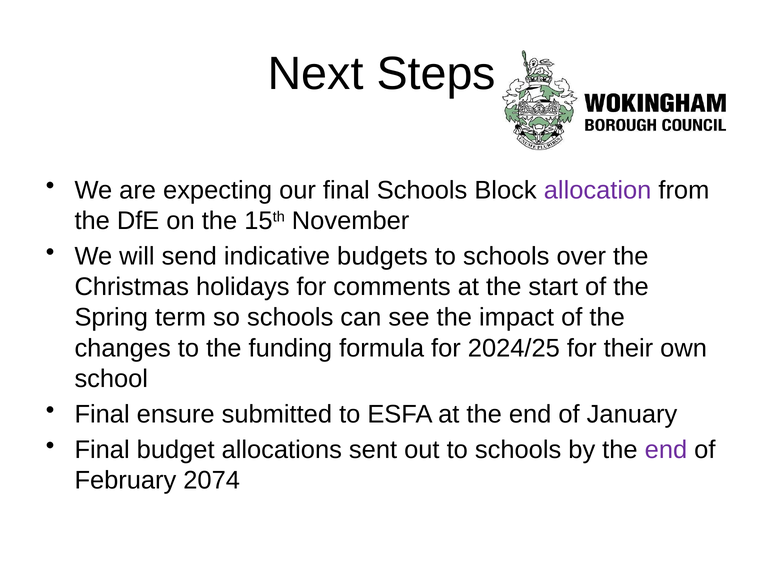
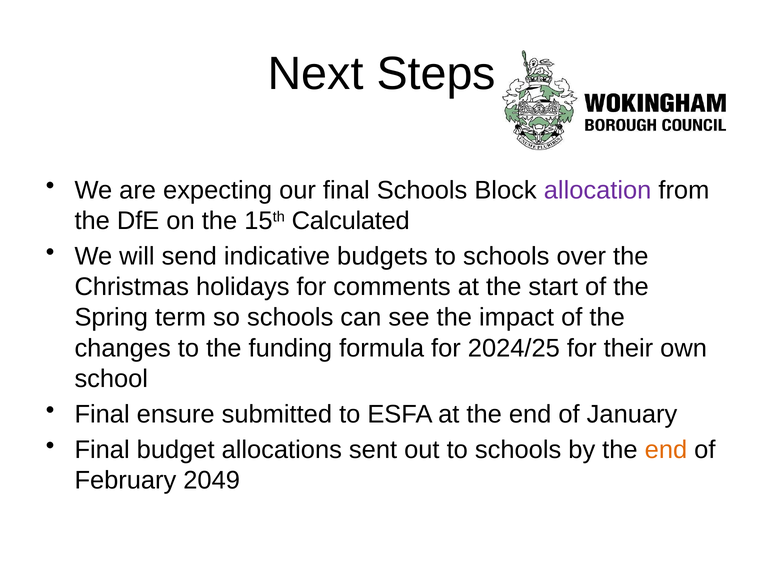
November: November -> Calculated
end at (666, 450) colour: purple -> orange
2074: 2074 -> 2049
